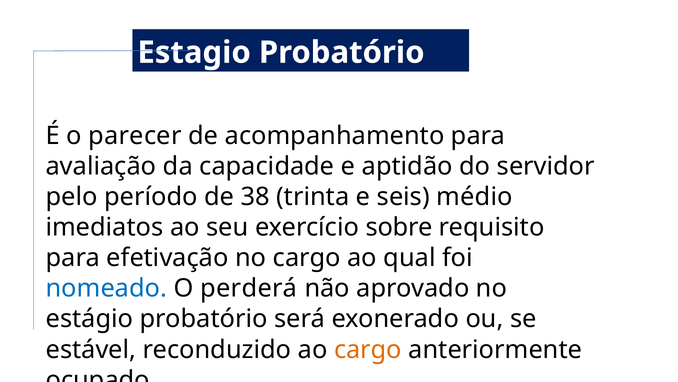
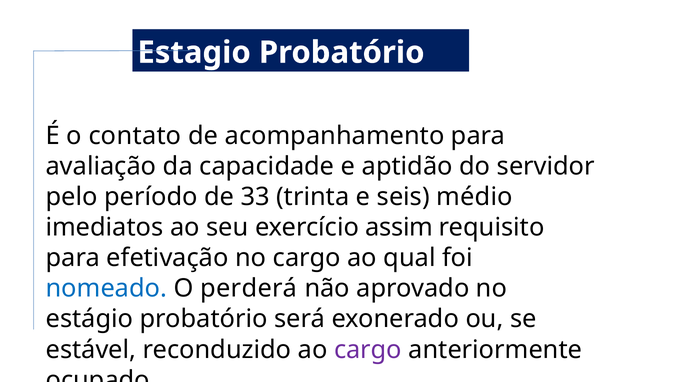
parecer: parecer -> contato
38: 38 -> 33
sobre: sobre -> assim
cargo at (368, 349) colour: orange -> purple
